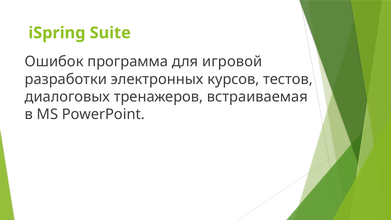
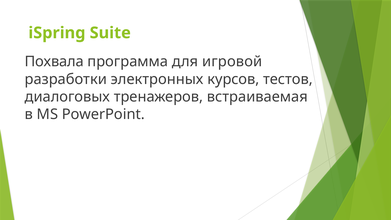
Ошибок: Ошибок -> Похвала
